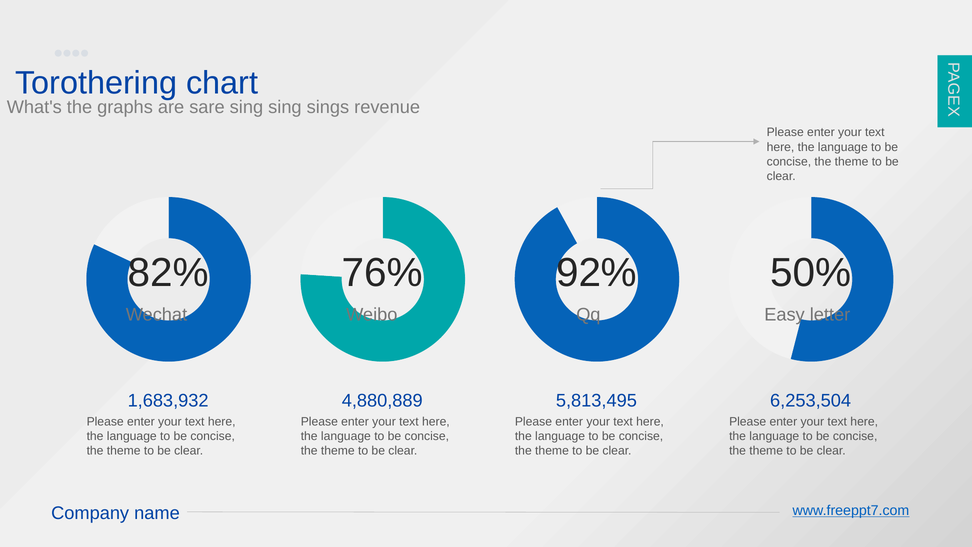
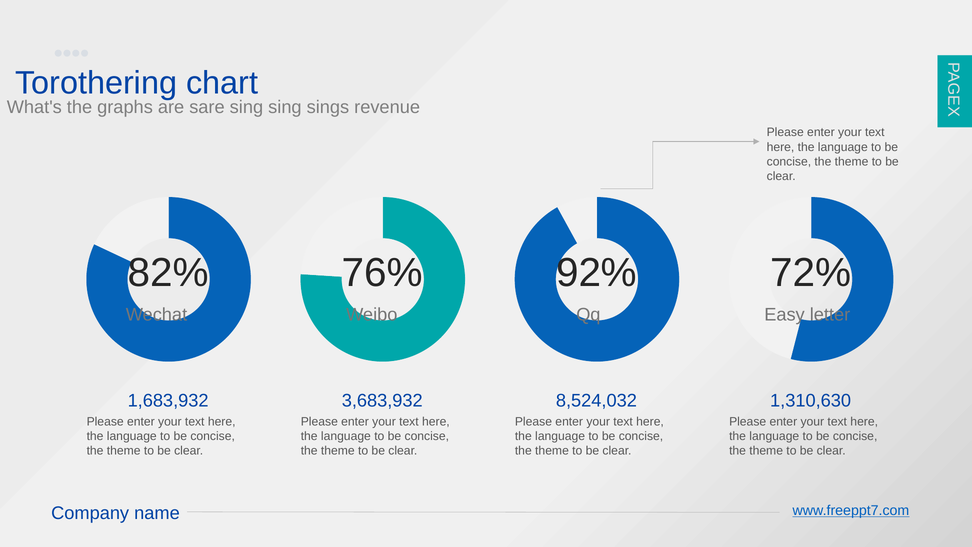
50%: 50% -> 72%
4,880,889: 4,880,889 -> 3,683,932
5,813,495: 5,813,495 -> 8,524,032
6,253,504: 6,253,504 -> 1,310,630
